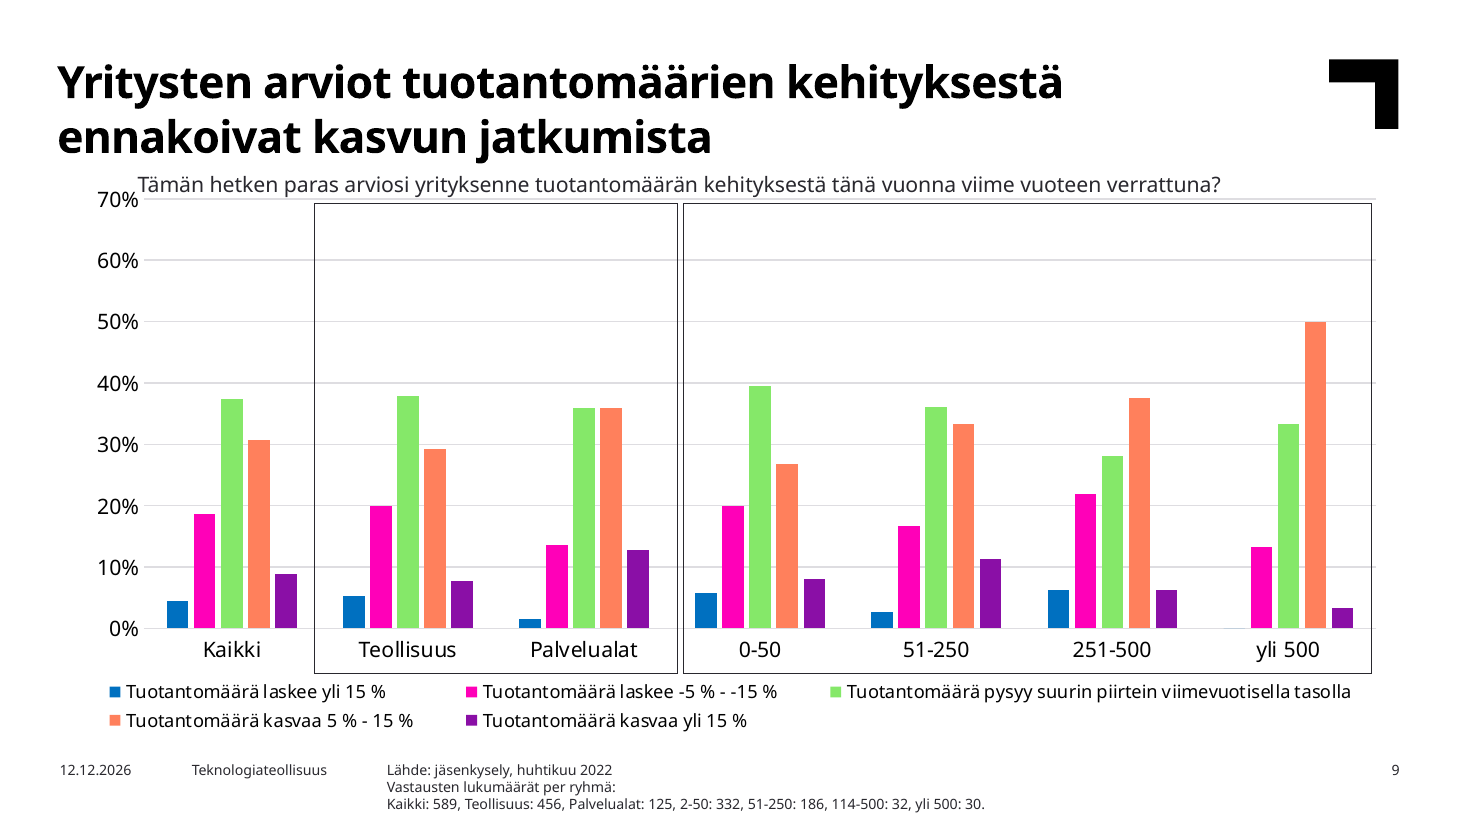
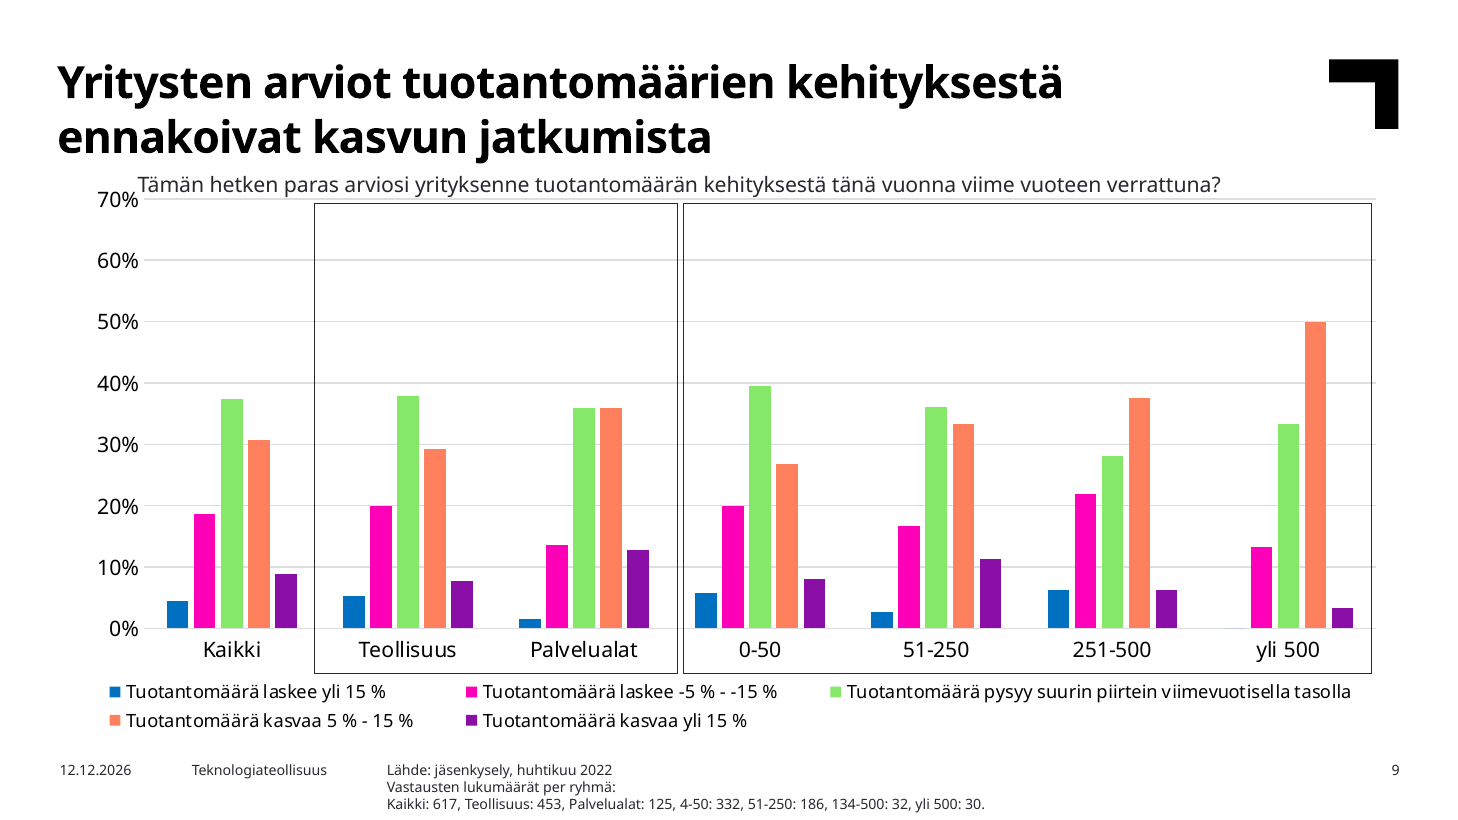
589: 589 -> 617
456: 456 -> 453
2-50: 2-50 -> 4-50
114-500: 114-500 -> 134-500
